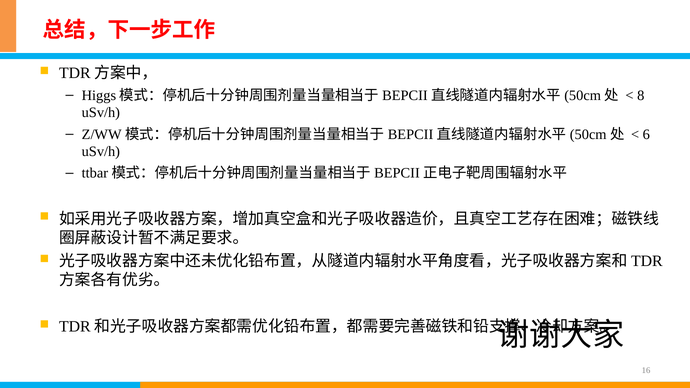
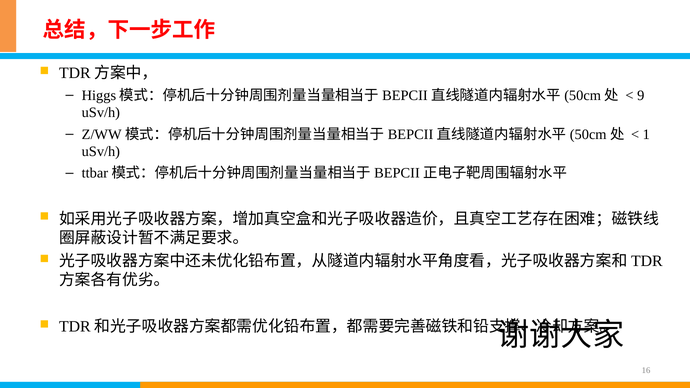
8: 8 -> 9
6: 6 -> 1
